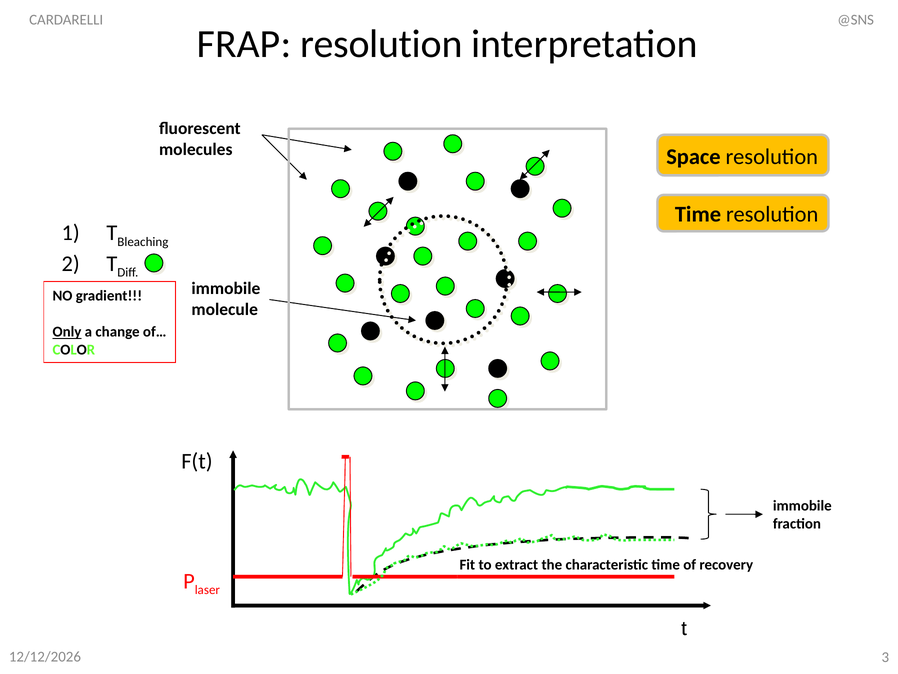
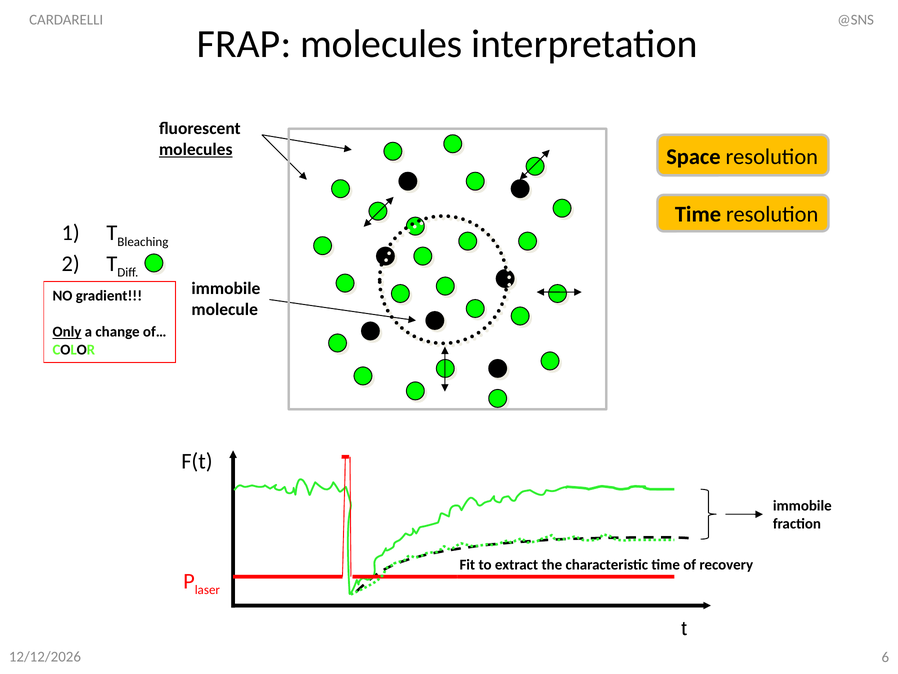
FRAP resolution: resolution -> molecules
molecules at (196, 149) underline: none -> present
3: 3 -> 6
